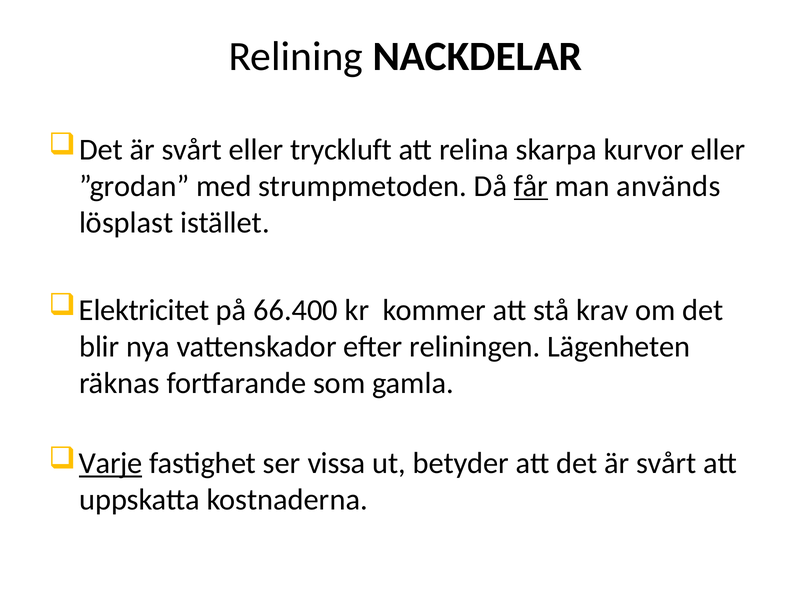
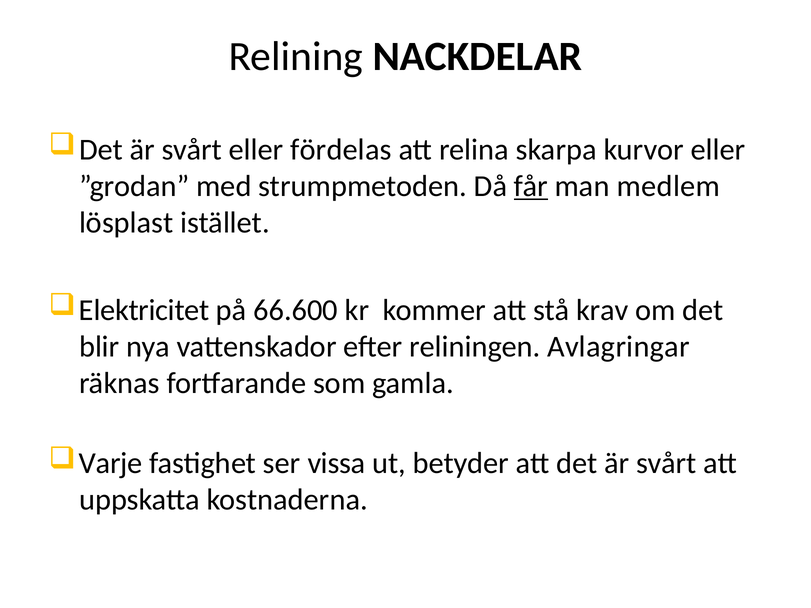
tryckluft: tryckluft -> fördelas
används: används -> medlem
66.400: 66.400 -> 66.600
Lägenheten: Lägenheten -> Avlagringar
Varje underline: present -> none
